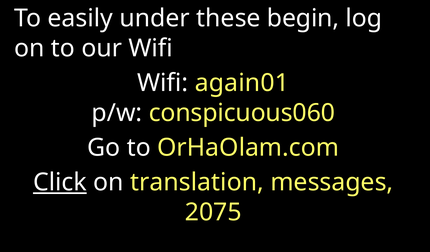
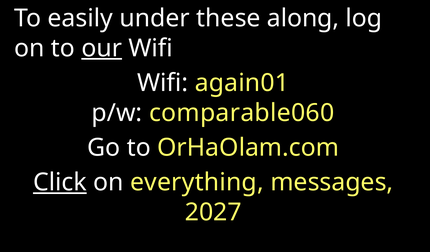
begin: begin -> along
our underline: none -> present
conspicuous060: conspicuous060 -> comparable060
translation: translation -> everything
2075: 2075 -> 2027
